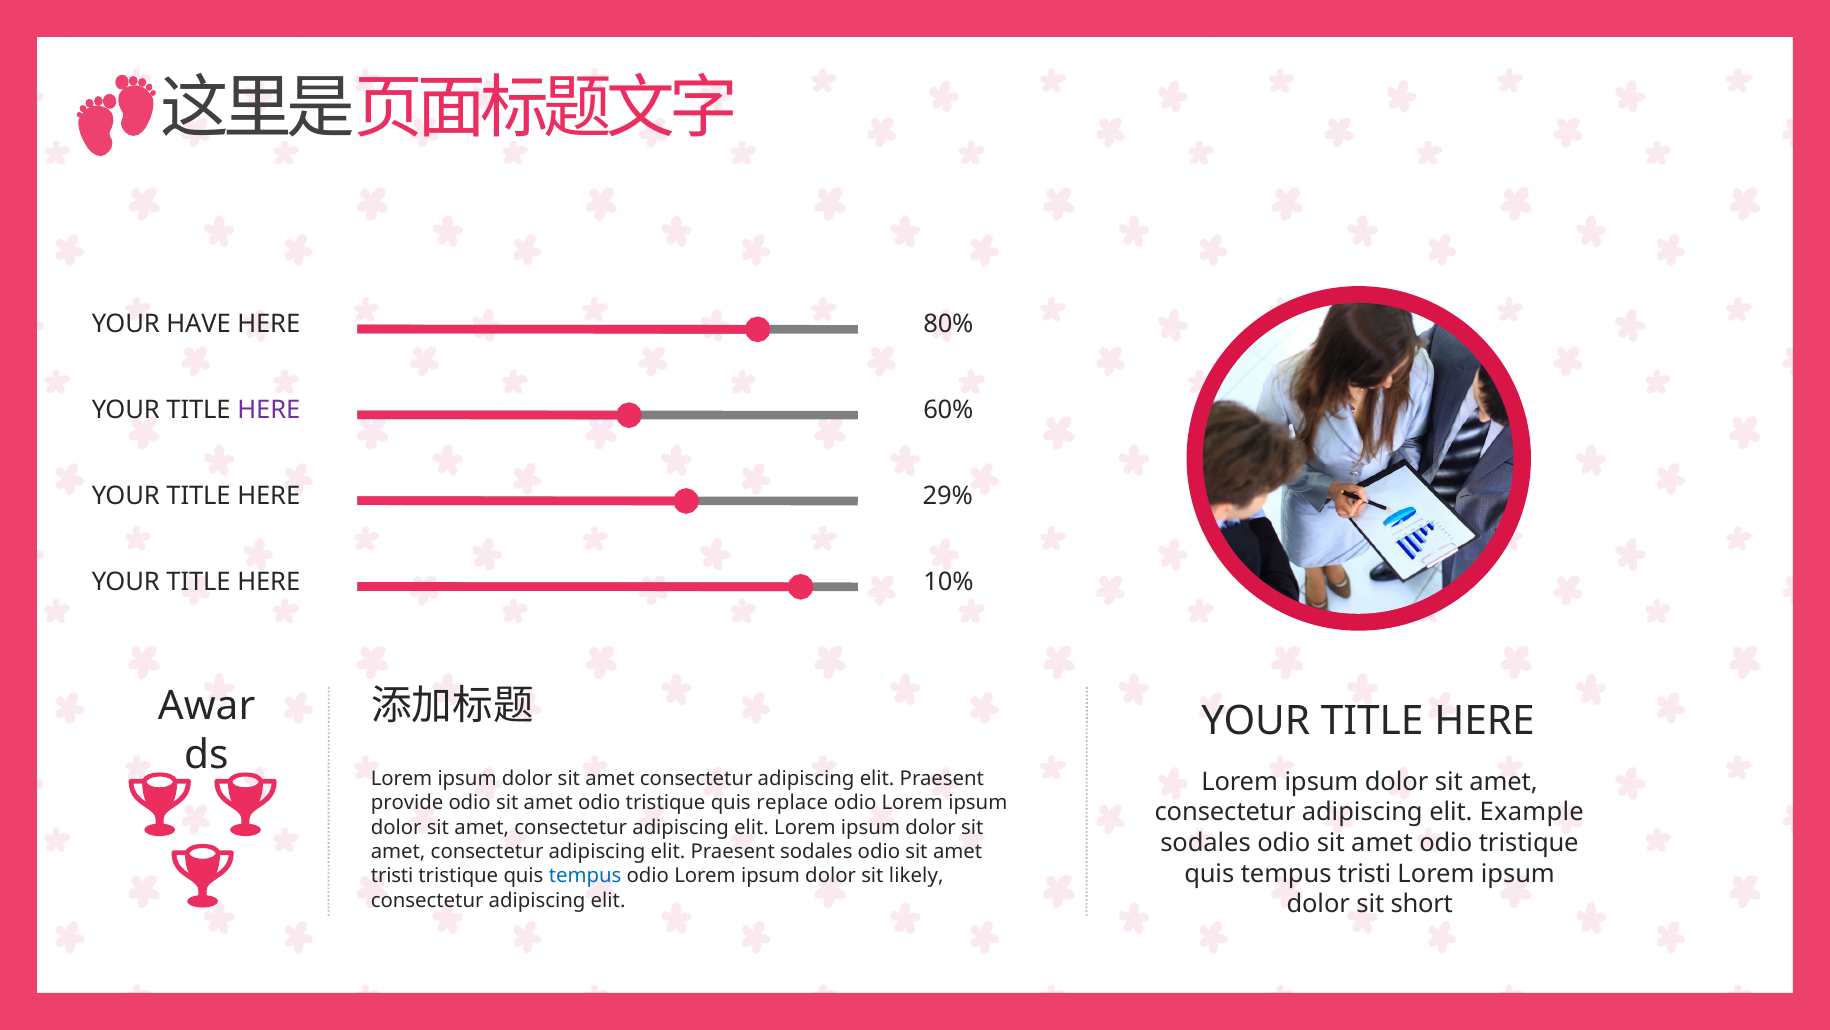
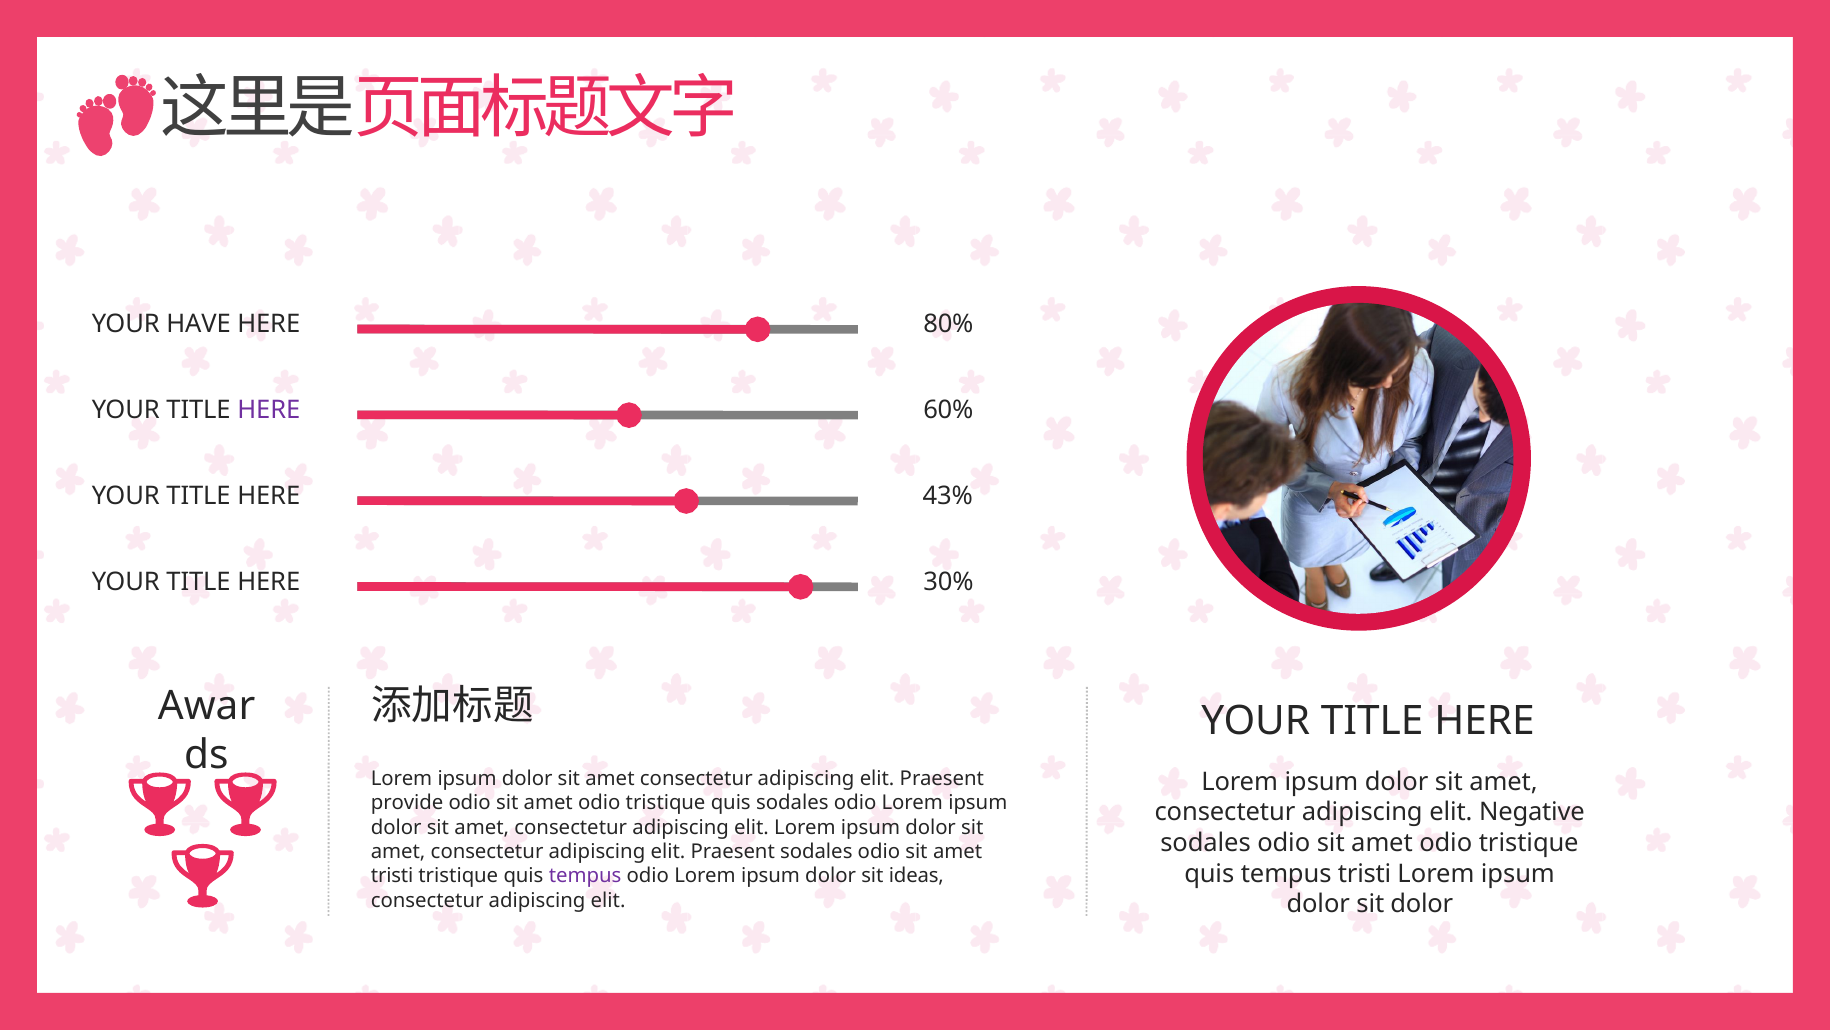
29%: 29% -> 43%
10%: 10% -> 30%
quis replace: replace -> sodales
Example: Example -> Negative
tempus at (585, 876) colour: blue -> purple
likely: likely -> ideas
sit short: short -> dolor
